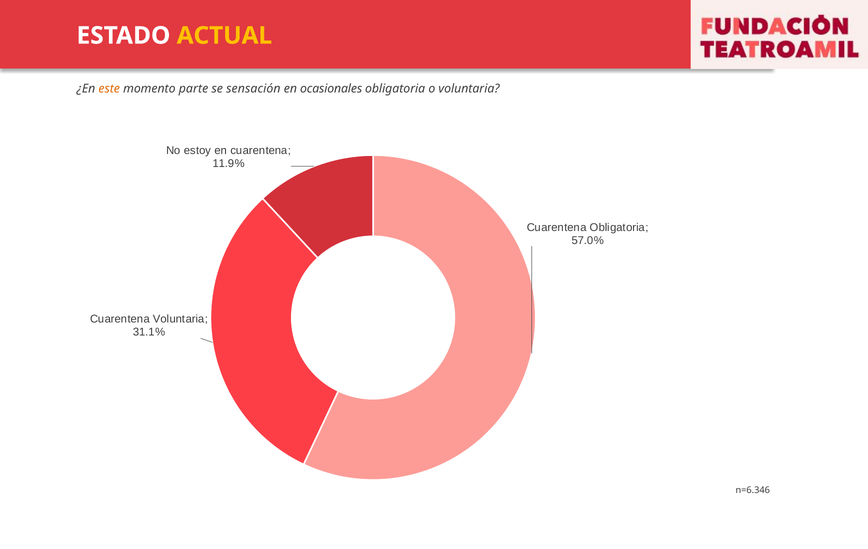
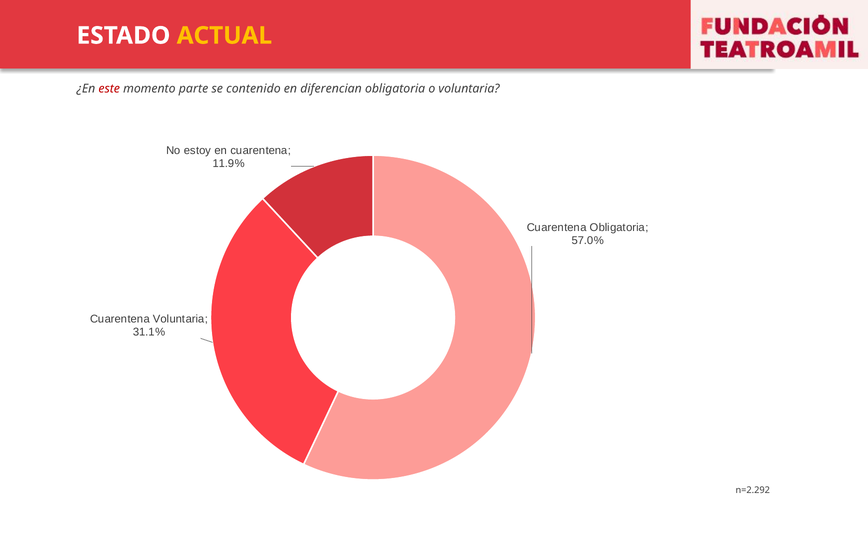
este colour: orange -> red
sensación: sensación -> contenido
ocasionales: ocasionales -> diferencian
n=6.346: n=6.346 -> n=2.292
